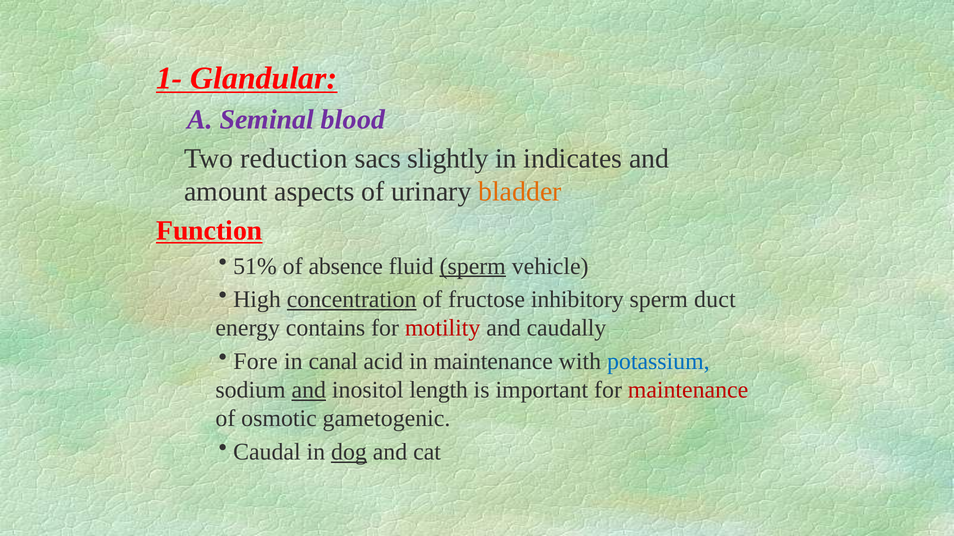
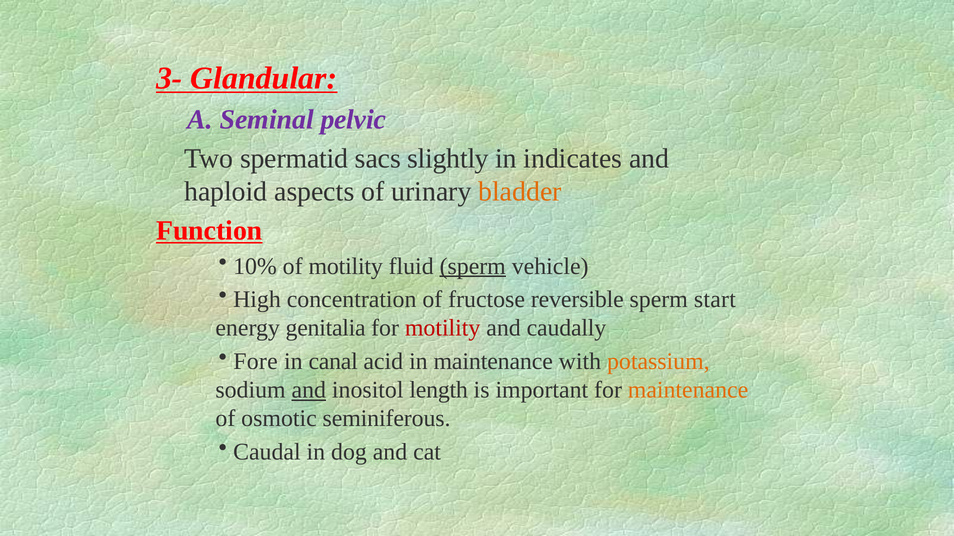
1-: 1- -> 3-
blood: blood -> pelvic
reduction: reduction -> spermatid
amount: amount -> haploid
51%: 51% -> 10%
of absence: absence -> motility
concentration underline: present -> none
inhibitory: inhibitory -> reversible
duct: duct -> start
contains: contains -> genitalia
potassium colour: blue -> orange
maintenance at (688, 390) colour: red -> orange
gametogenic: gametogenic -> seminiferous
dog underline: present -> none
